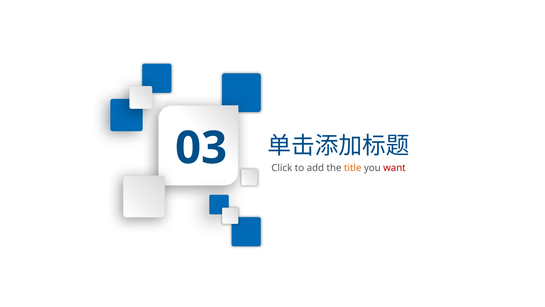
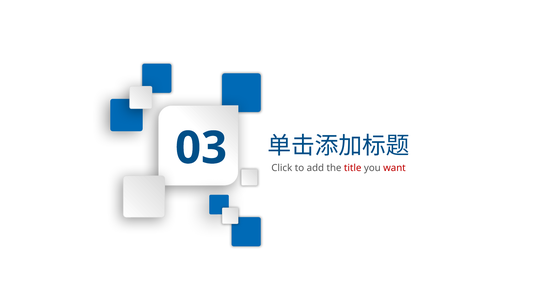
title colour: orange -> red
